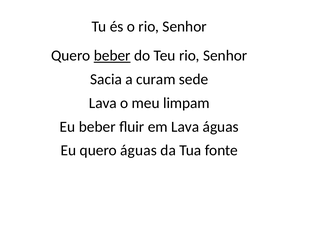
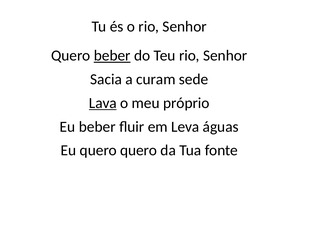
Lava at (103, 103) underline: none -> present
limpam: limpam -> próprio
em Lava: Lava -> Leva
quero águas: águas -> quero
